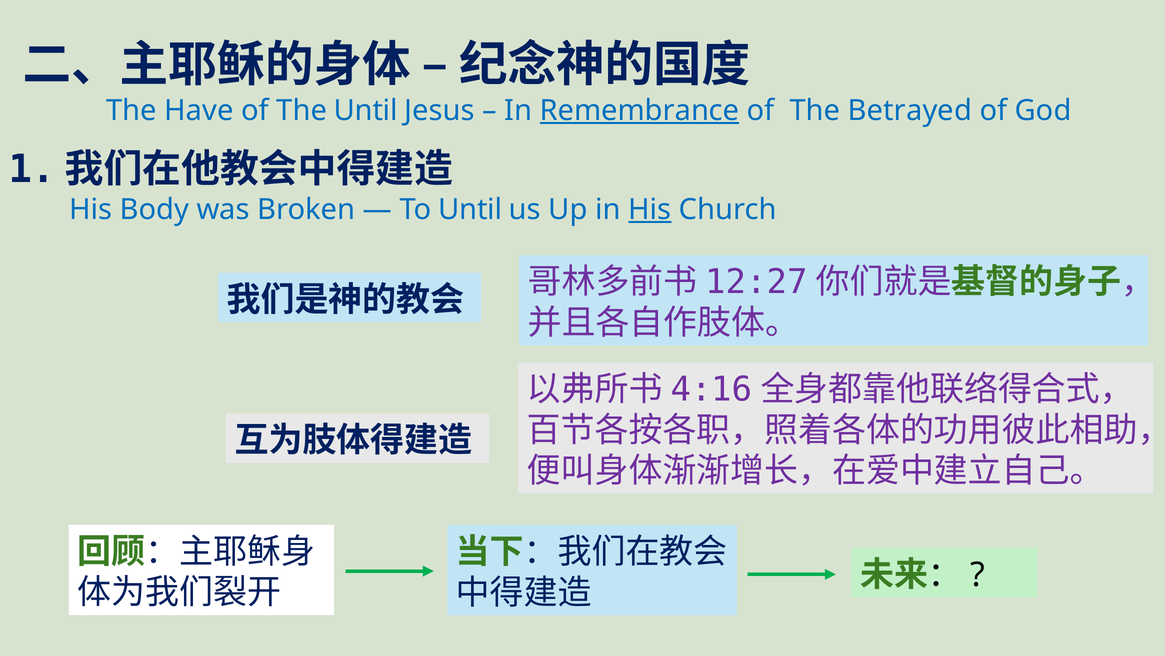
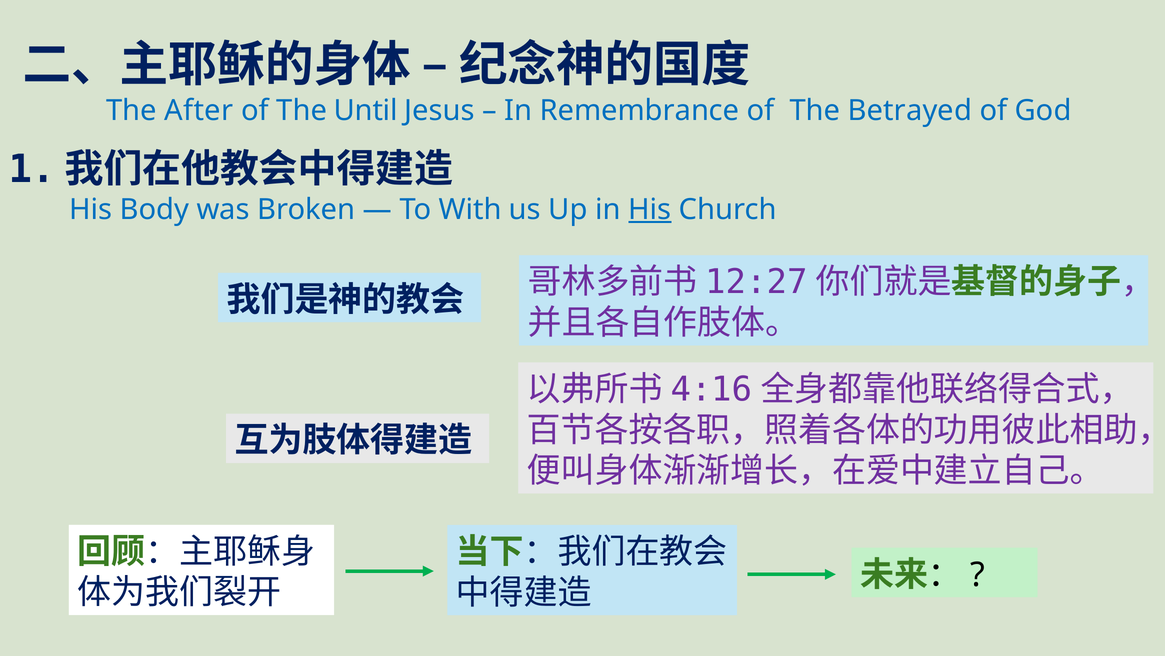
Have: Have -> After
Remembrance underline: present -> none
To Until: Until -> With
